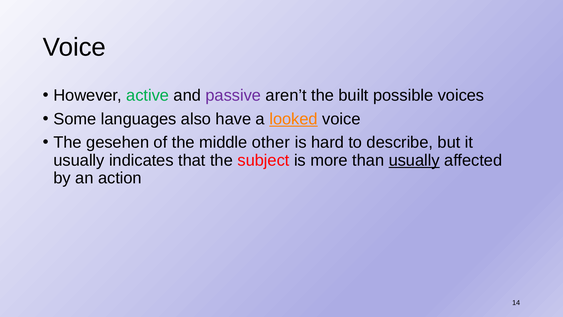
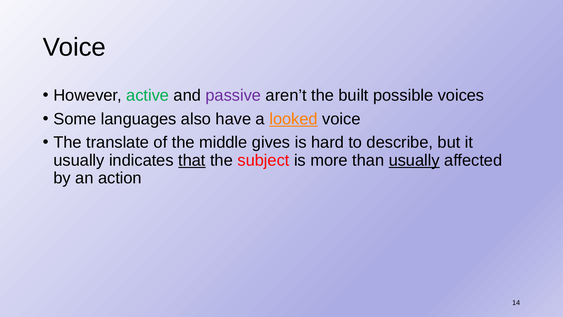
gesehen: gesehen -> translate
other: other -> gives
that underline: none -> present
